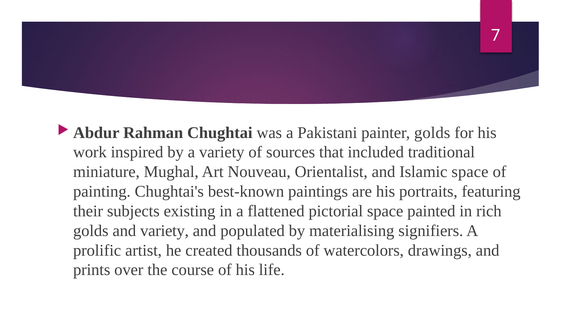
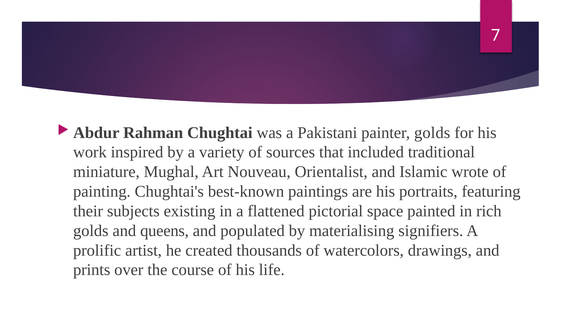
Islamic space: space -> wrote
and variety: variety -> queens
